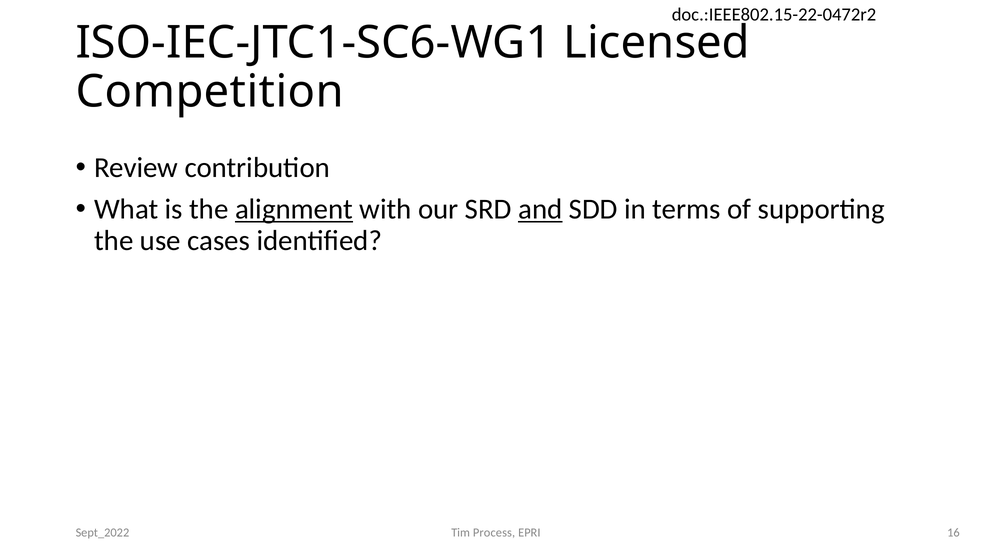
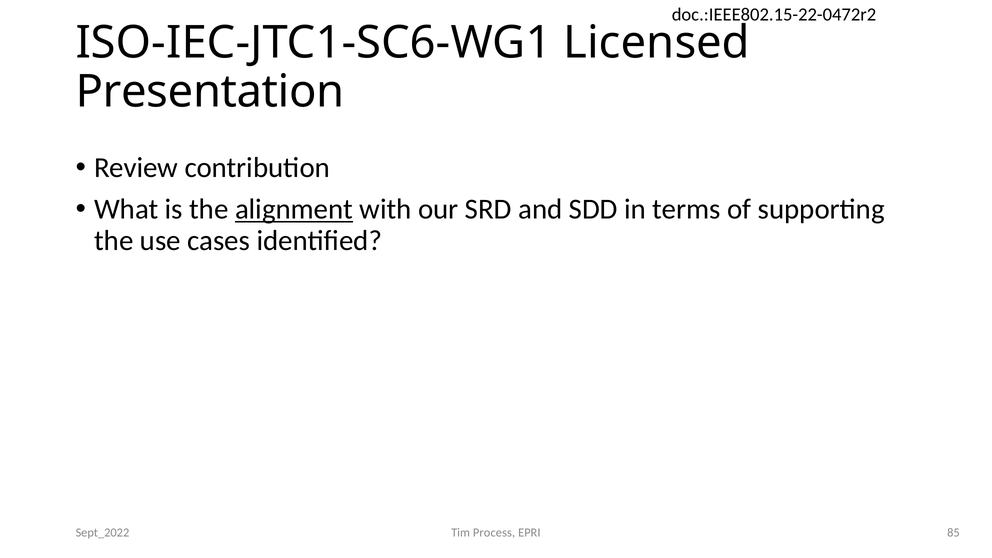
Competition: Competition -> Presentation
and underline: present -> none
16: 16 -> 85
